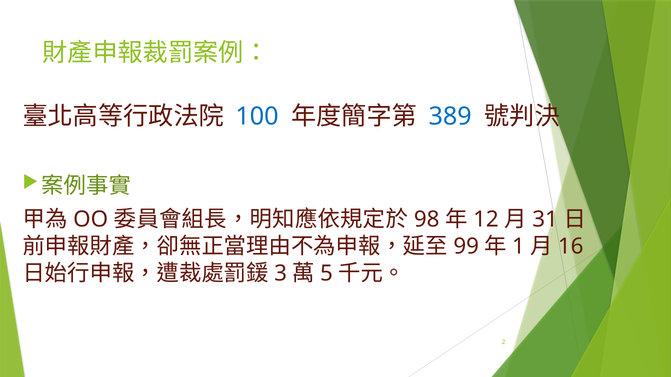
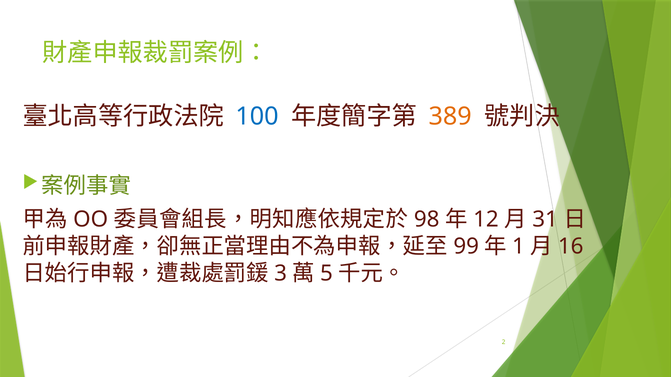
389 colour: blue -> orange
